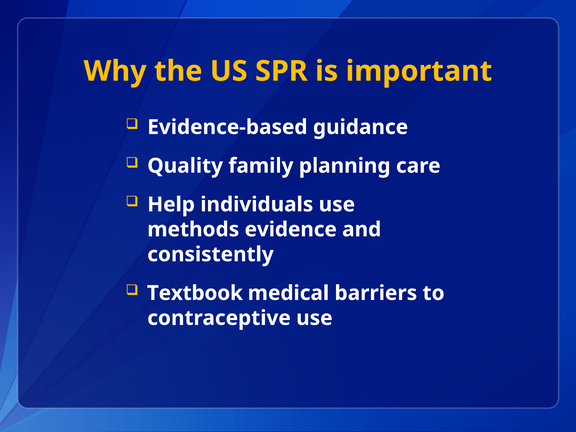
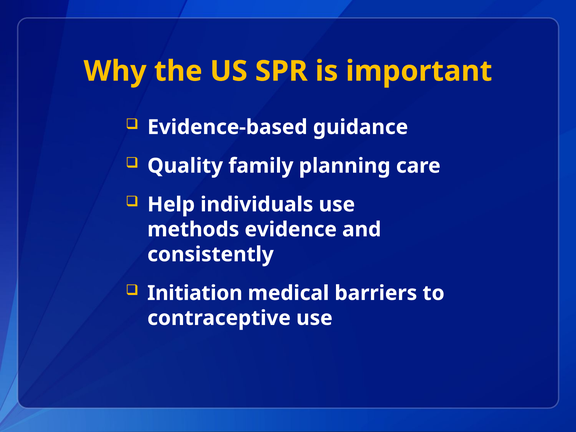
Textbook: Textbook -> Initiation
